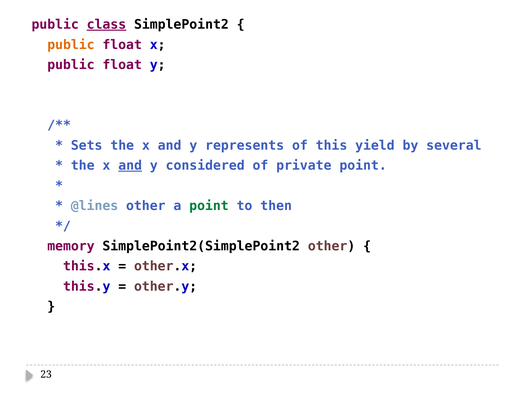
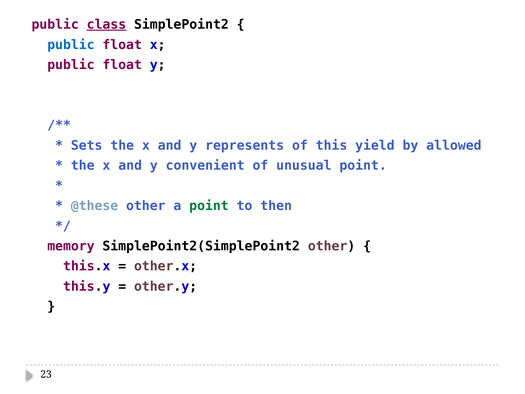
public at (71, 45) colour: orange -> blue
several: several -> allowed
and at (130, 165) underline: present -> none
considered: considered -> convenient
private: private -> unusual
@lines: @lines -> @these
